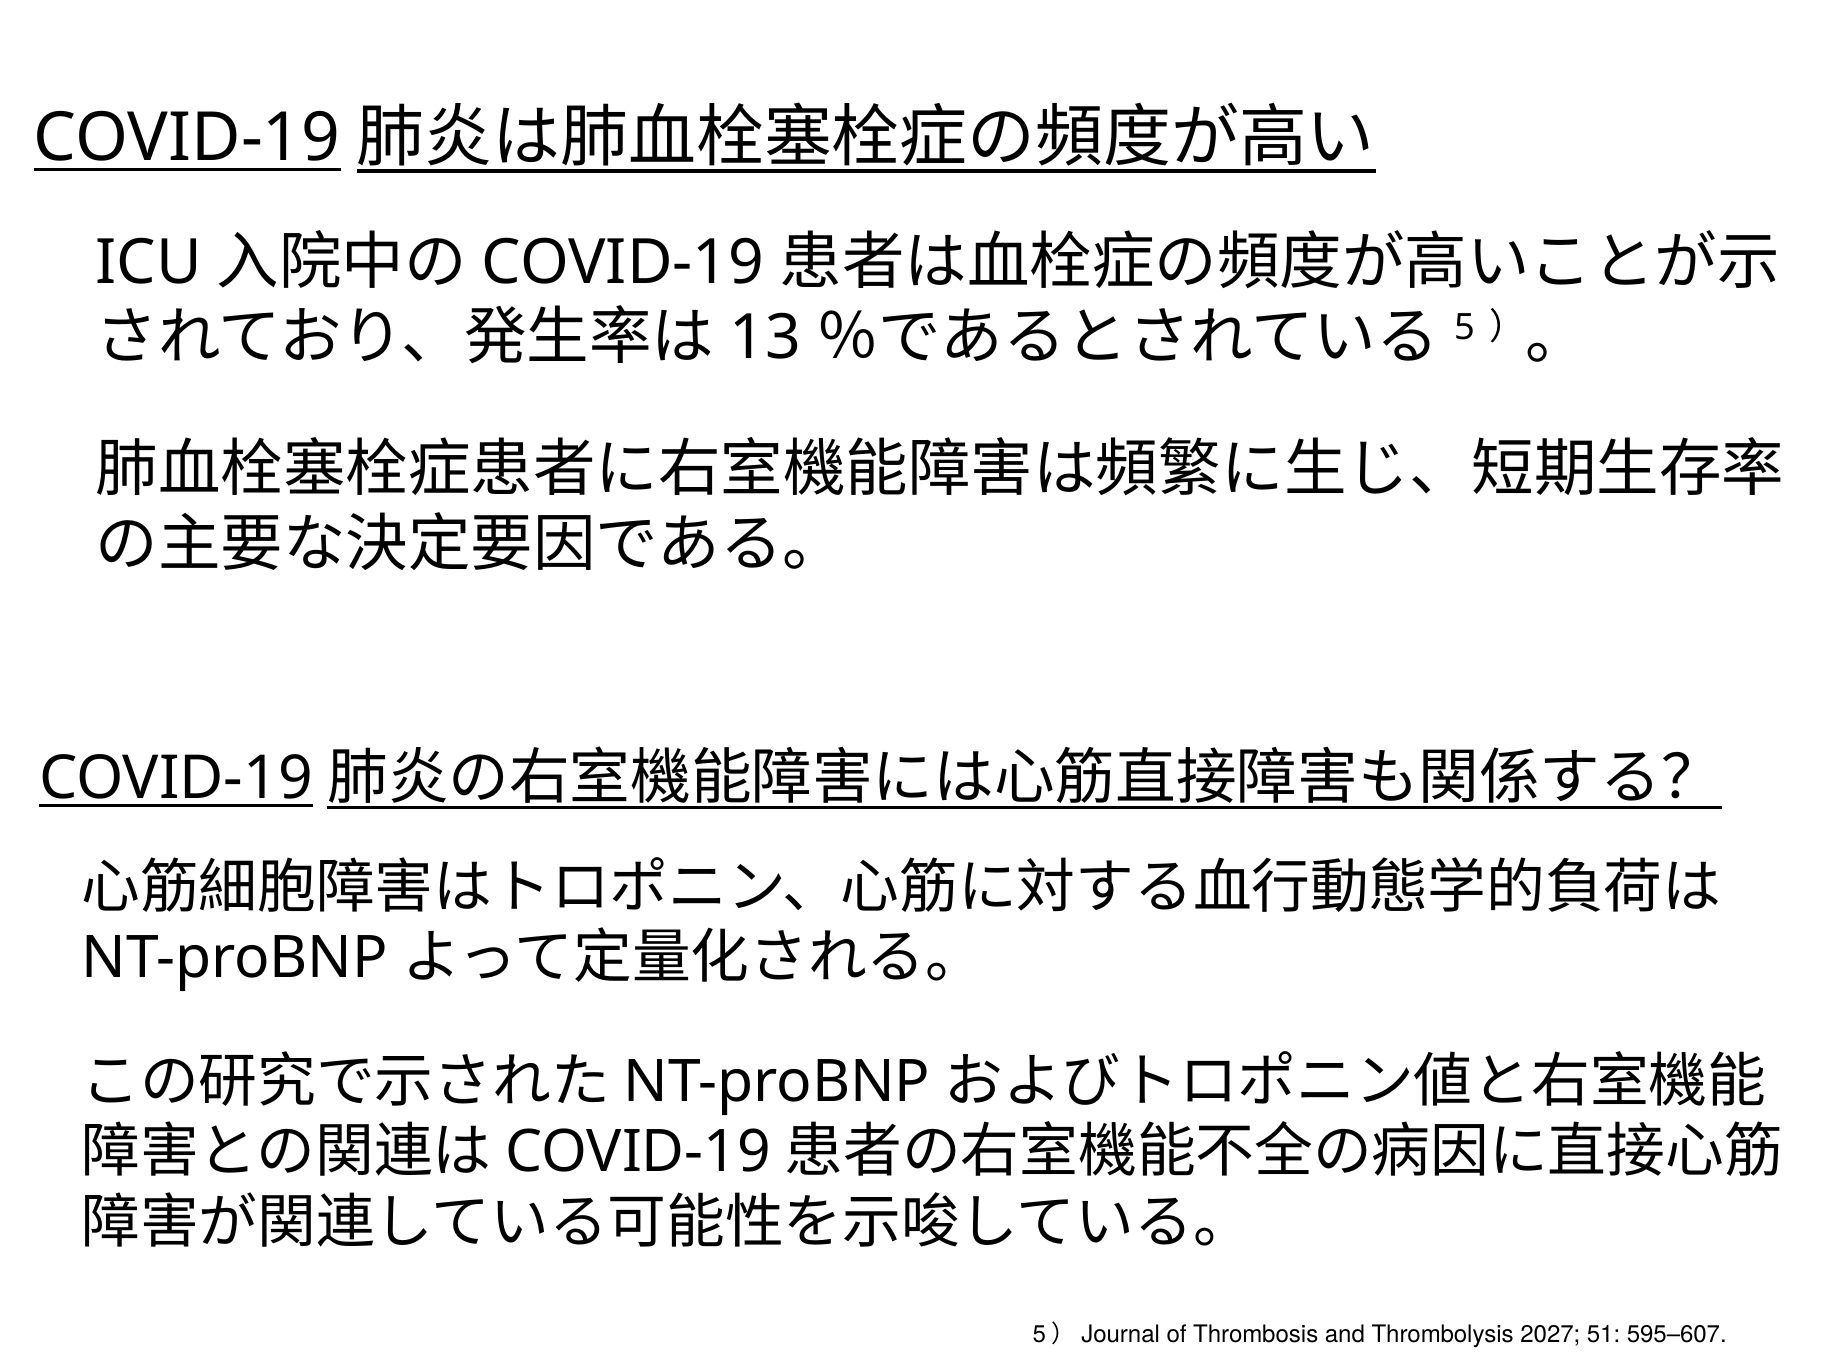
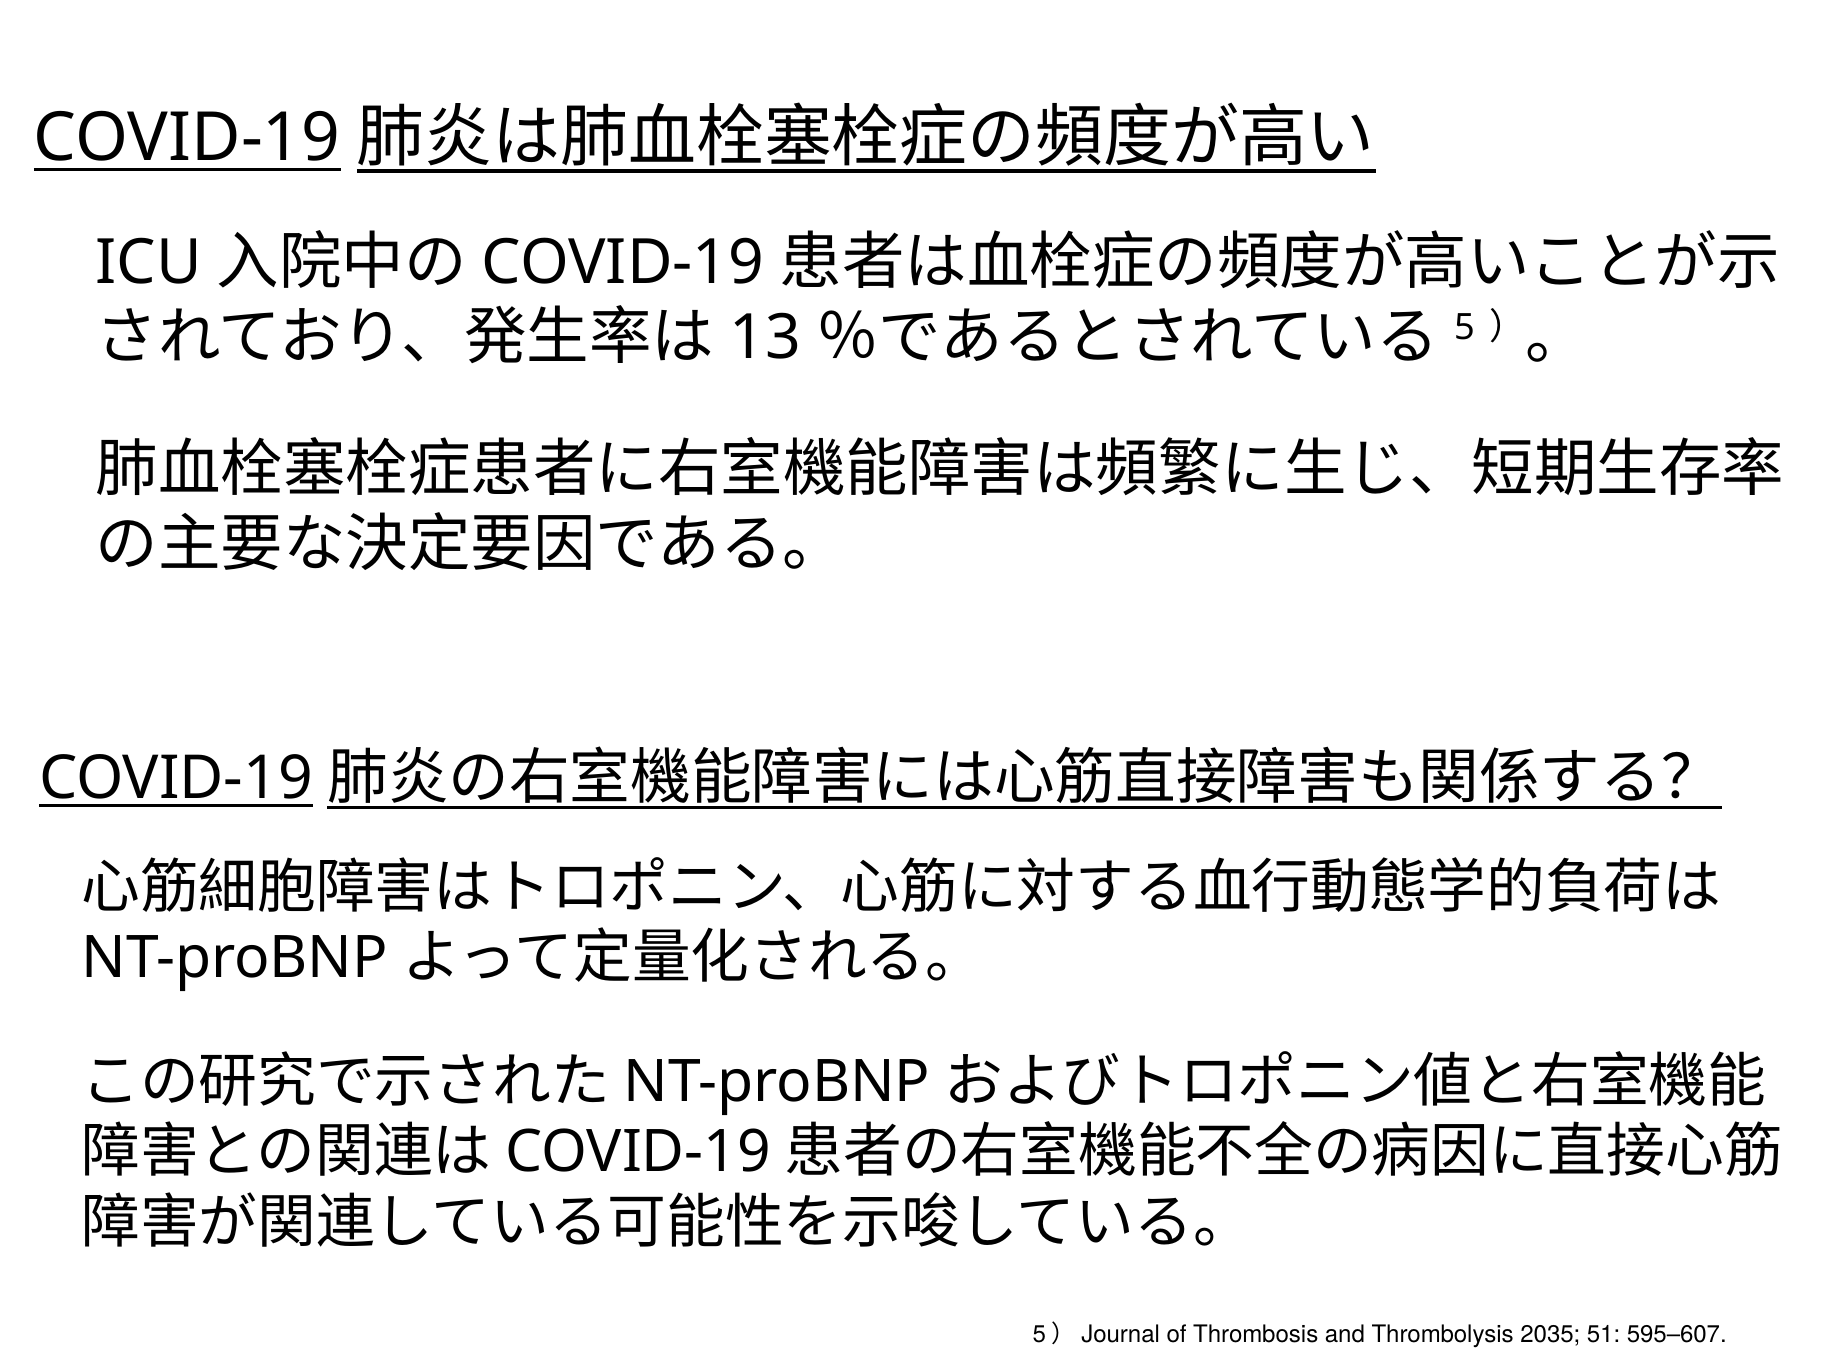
2027: 2027 -> 2035
